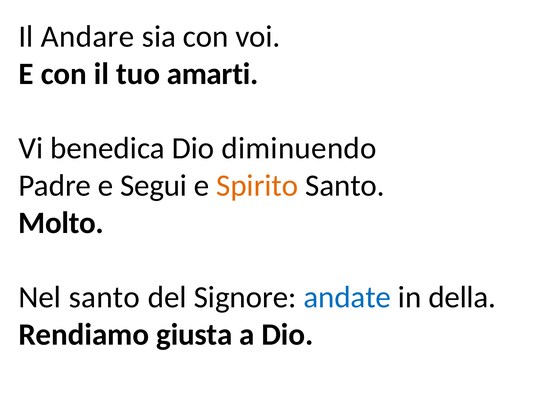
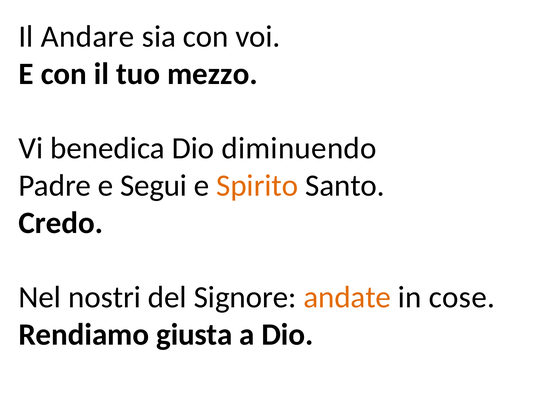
amarti: amarti -> mezzo
Molto: Molto -> Credo
Nel santo: santo -> nostri
andate colour: blue -> orange
della: della -> cose
